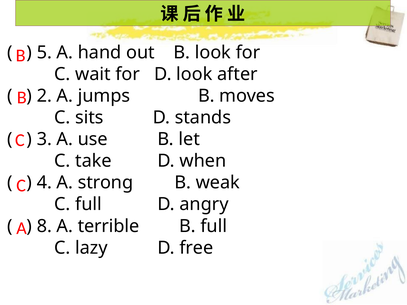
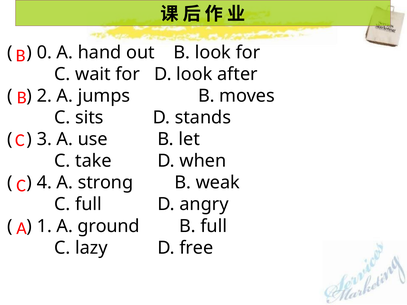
5: 5 -> 0
8: 8 -> 1
terrible: terrible -> ground
